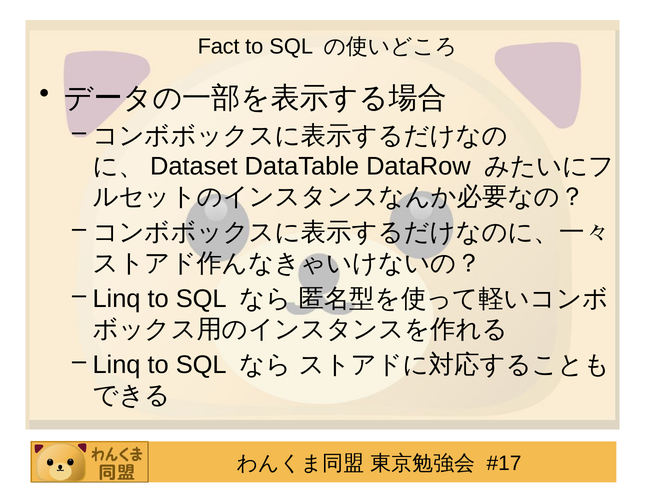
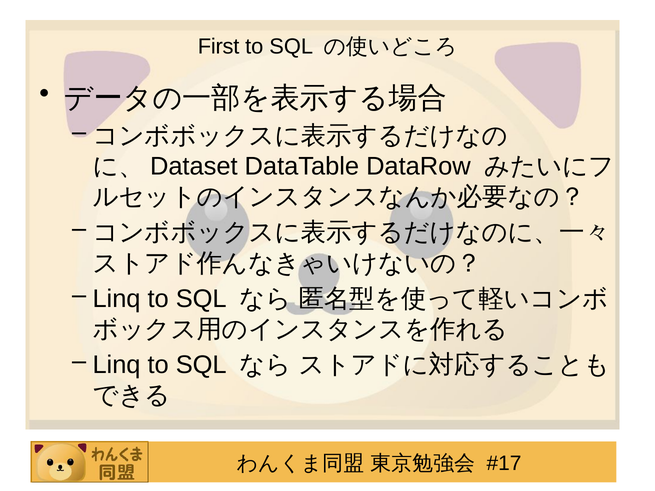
Fact: Fact -> First
